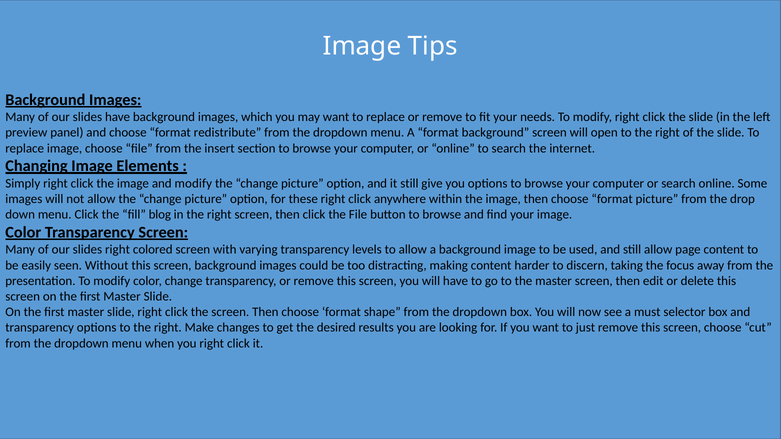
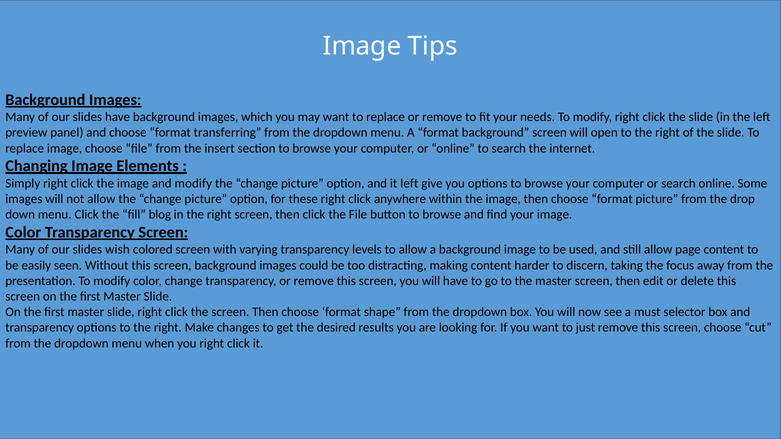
redistribute: redistribute -> transferring
it still: still -> left
slides right: right -> wish
